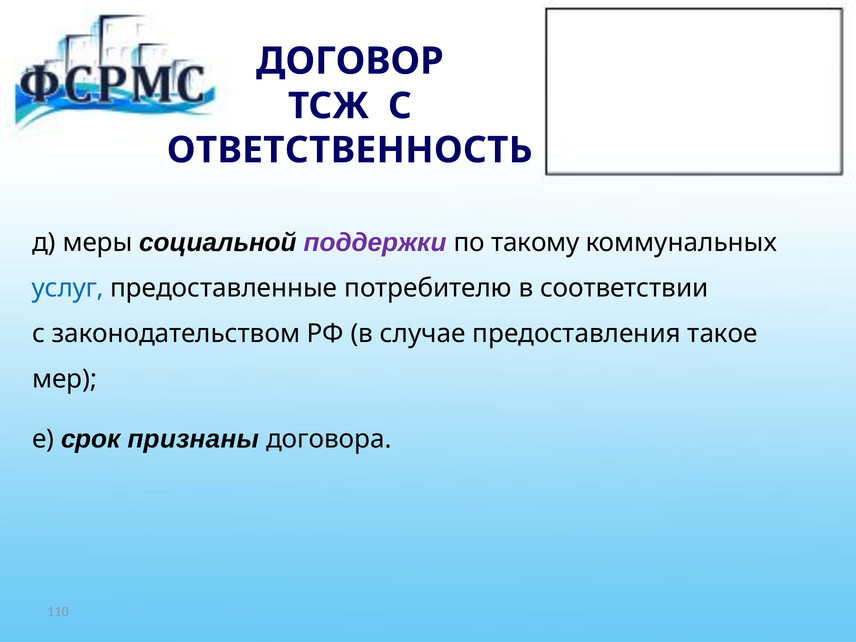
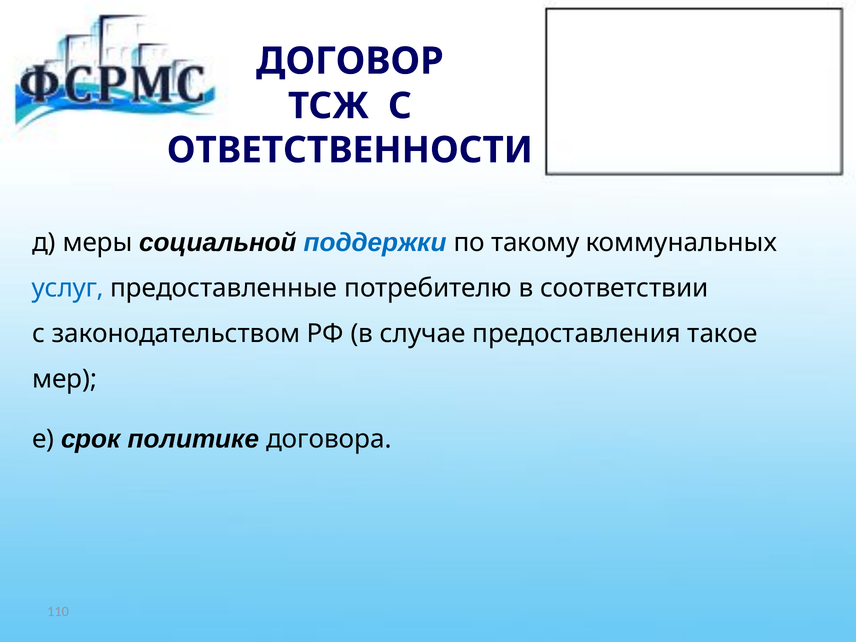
ОТВЕТСТВЕННОСТЬ: ОТВЕТСТВЕННОСТЬ -> ОТВЕТСТВЕННОСТИ
поддержки colour: purple -> blue
признаны: признаны -> политике
